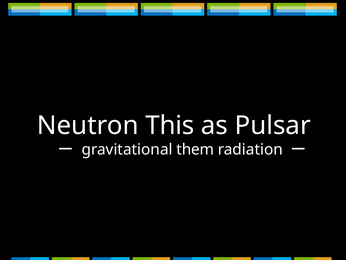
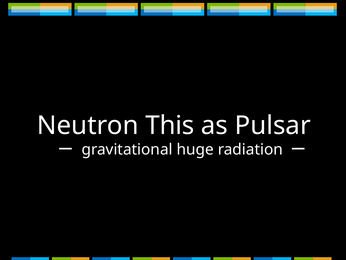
them: them -> huge
